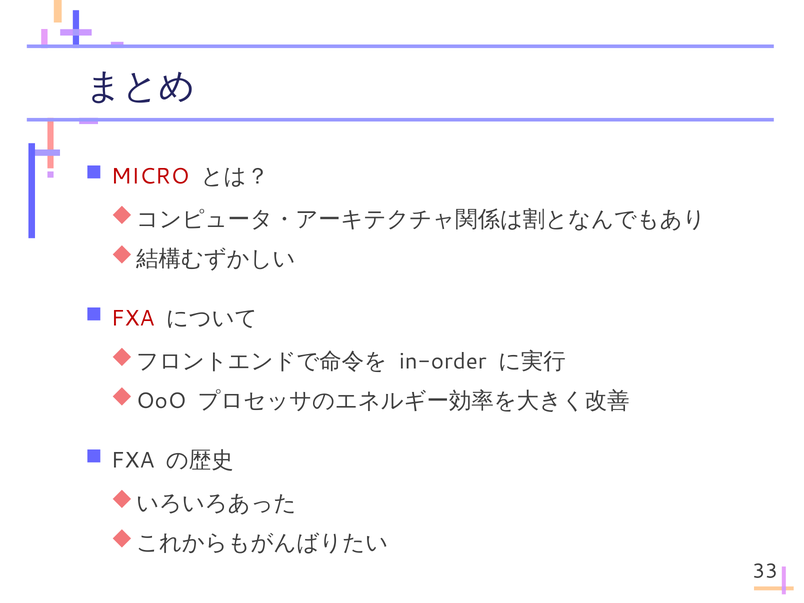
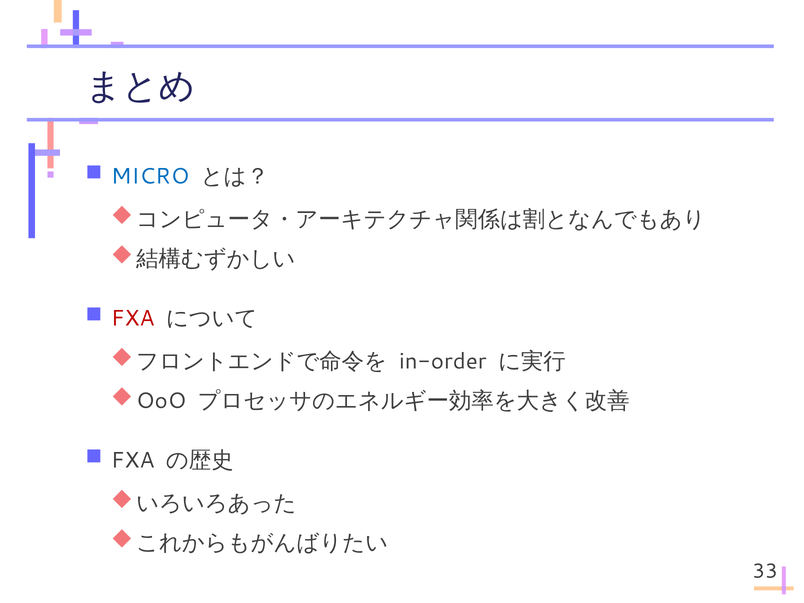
MICRO colour: red -> blue
